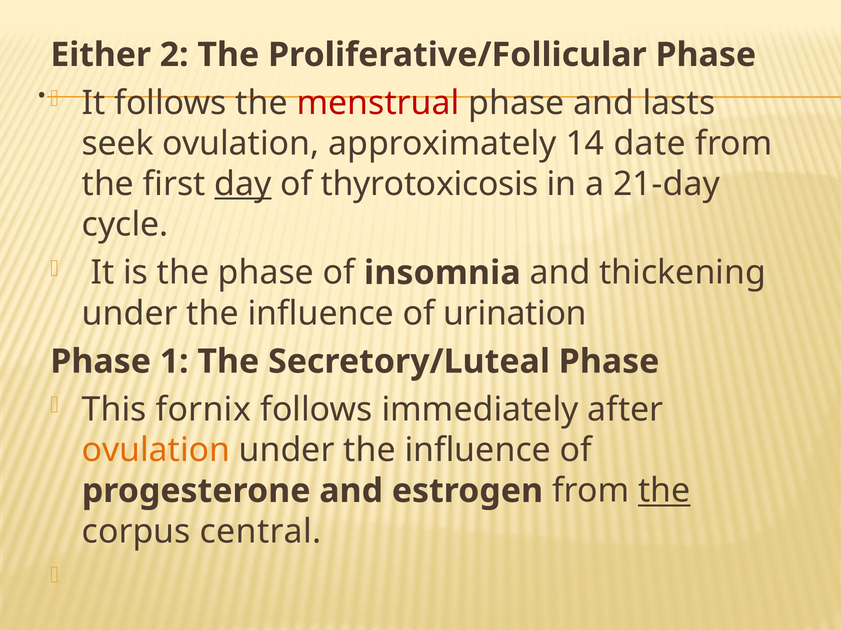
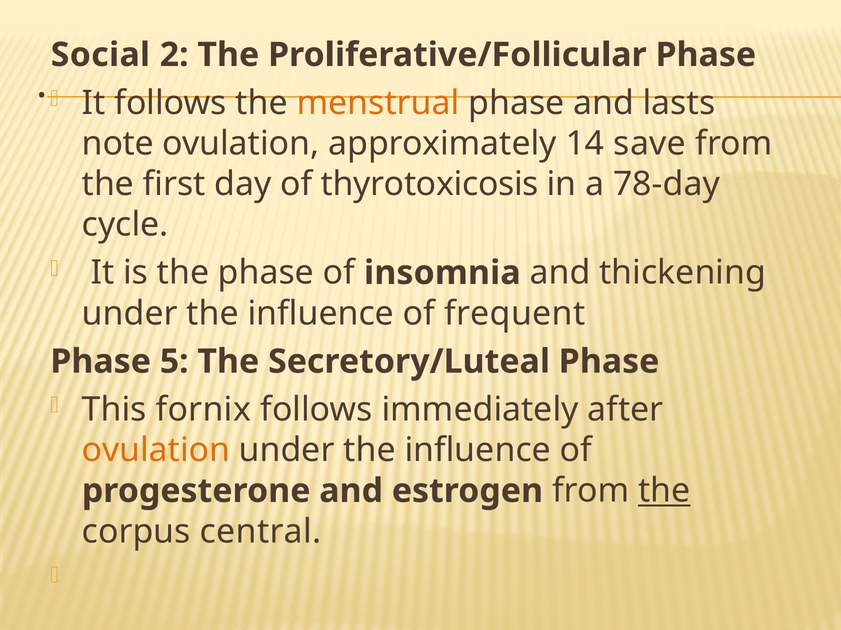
Either: Either -> Social
menstrual colour: red -> orange
seek: seek -> note
date: date -> save
day underline: present -> none
21-day: 21-day -> 78-day
urination: urination -> frequent
1: 1 -> 5
